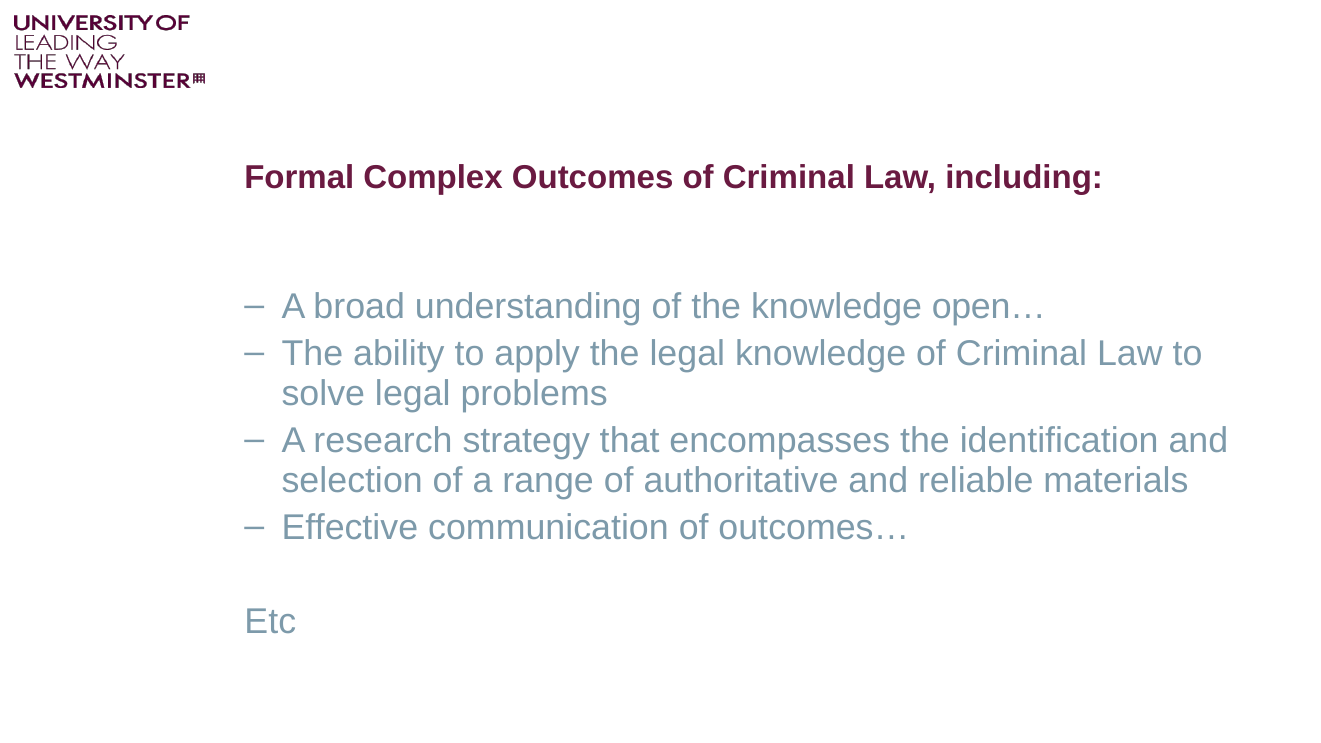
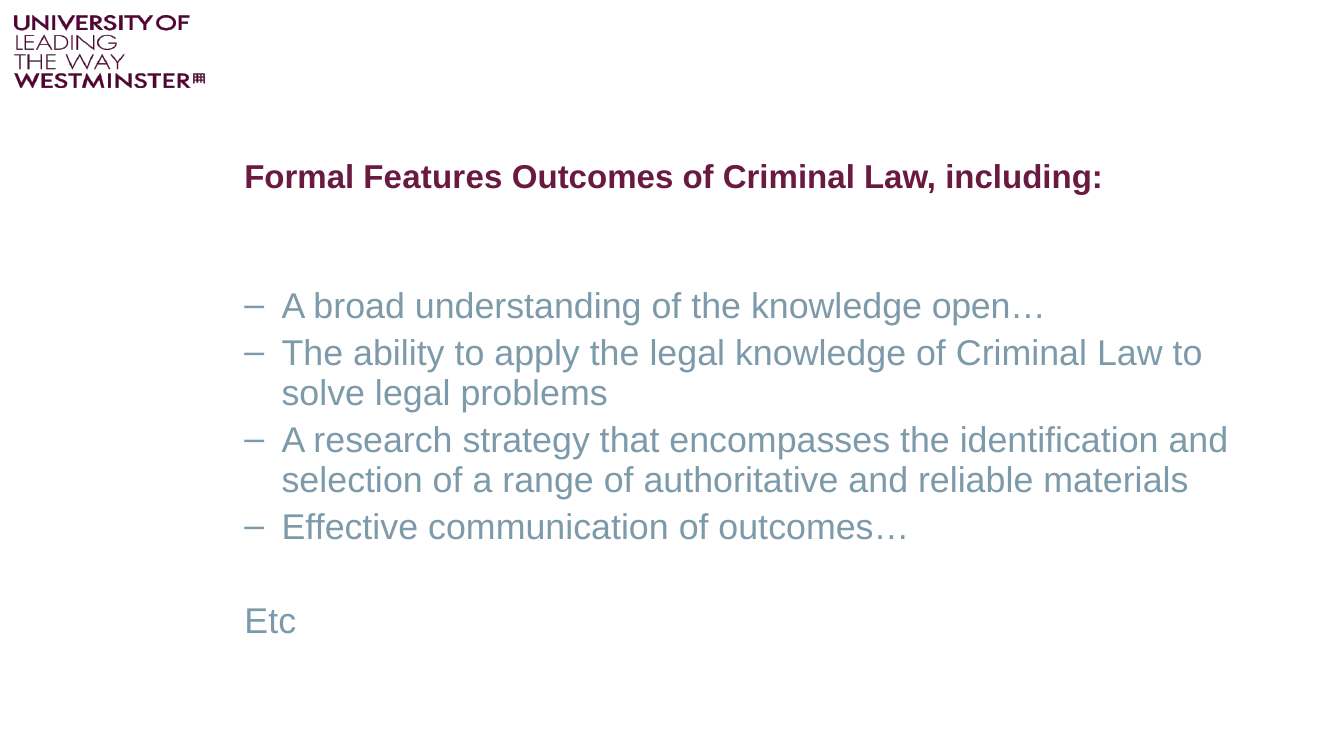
Complex: Complex -> Features
